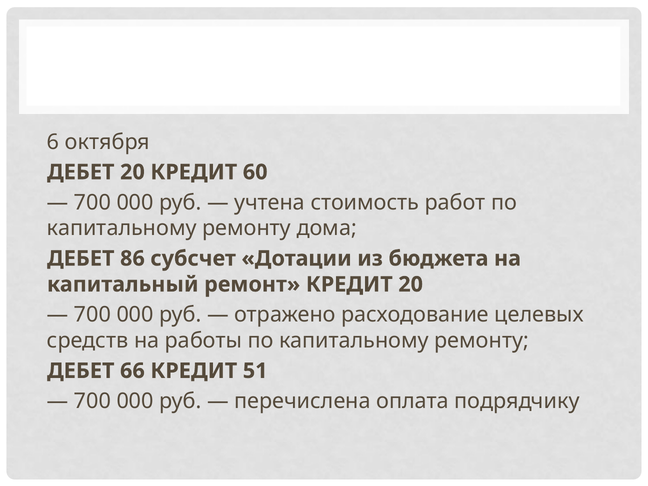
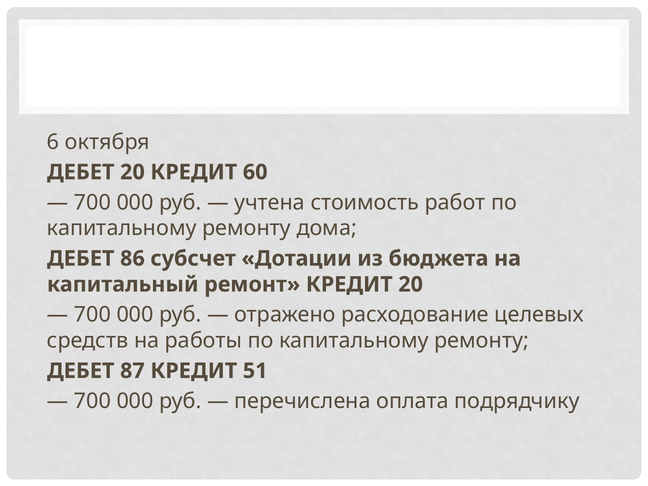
66: 66 -> 87
